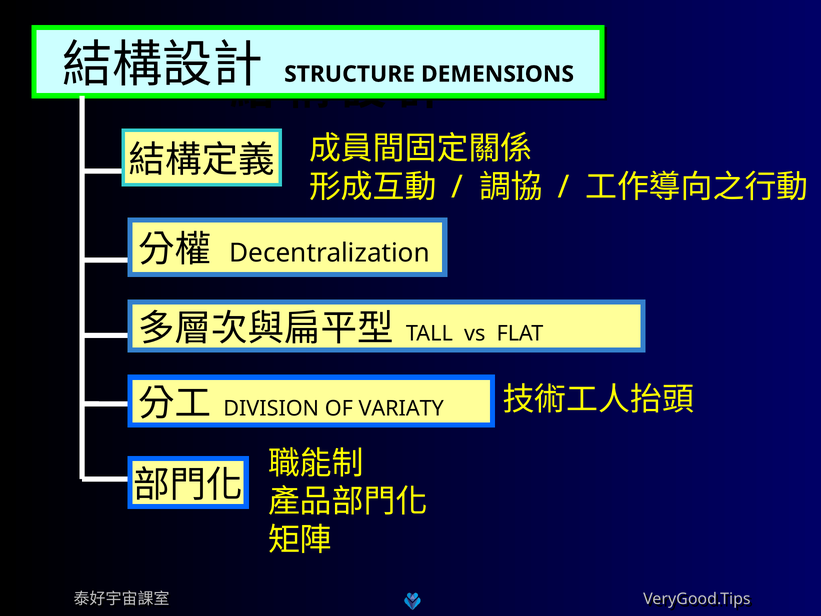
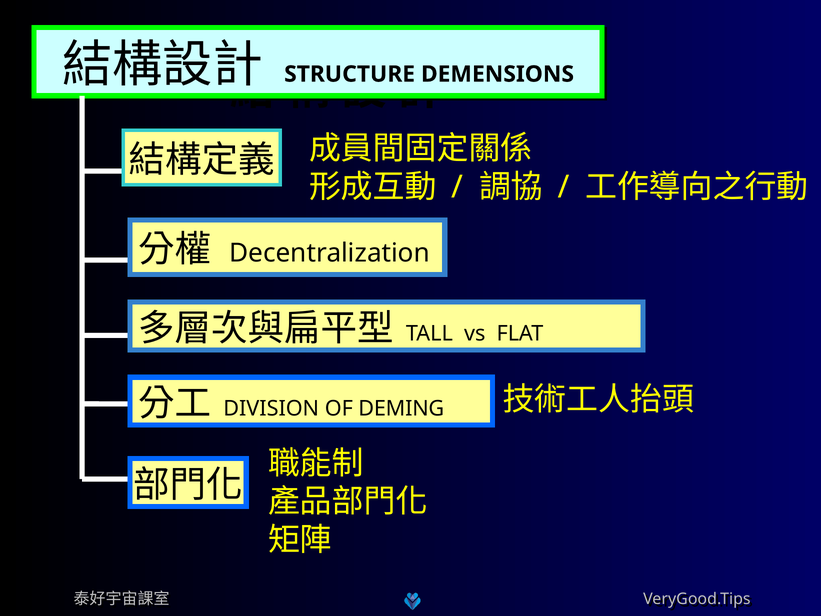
VARIATY: VARIATY -> DEMING
